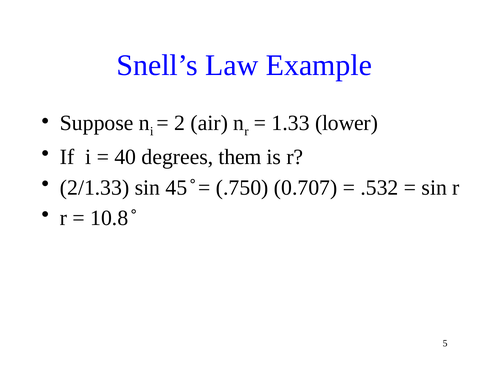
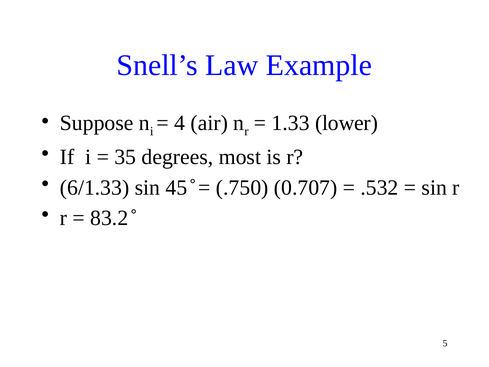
2: 2 -> 4
40: 40 -> 35
them: them -> most
2/1.33: 2/1.33 -> 6/1.33
10.8: 10.8 -> 83.2
